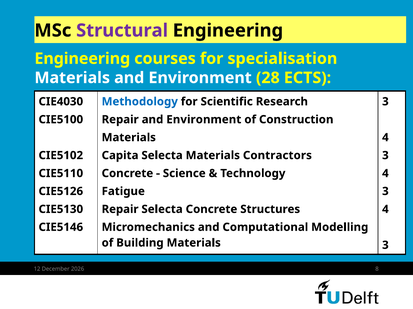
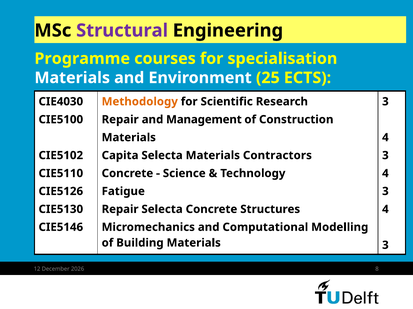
Engineering at (82, 59): Engineering -> Programme
28: 28 -> 25
Methodology colour: blue -> orange
Repair and Environment: Environment -> Management
